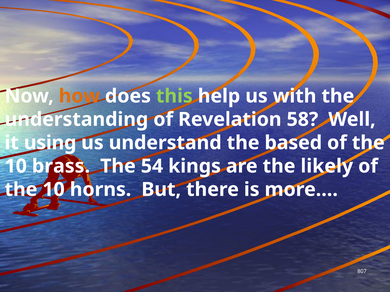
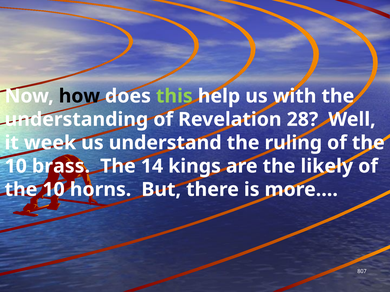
how colour: orange -> black
58: 58 -> 28
using: using -> week
based: based -> ruling
54: 54 -> 14
